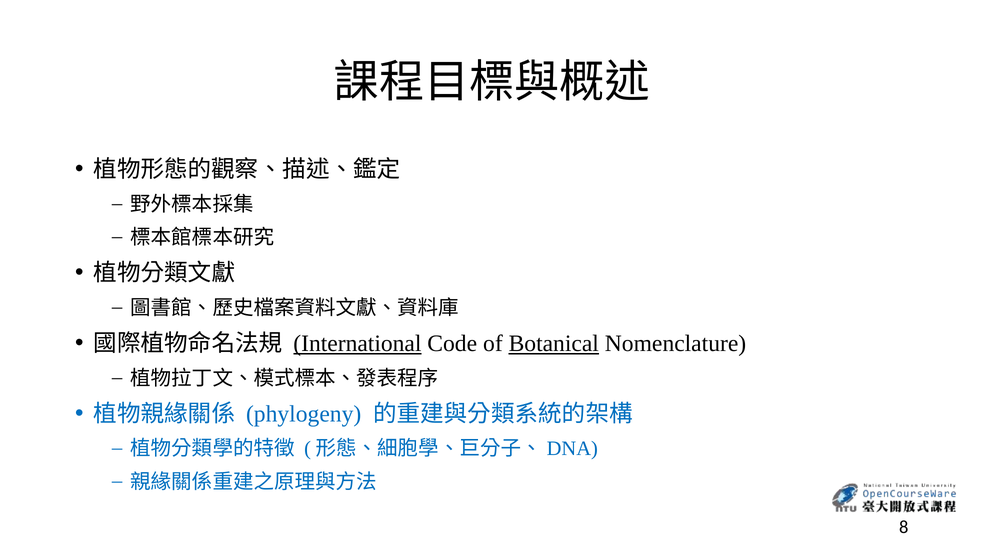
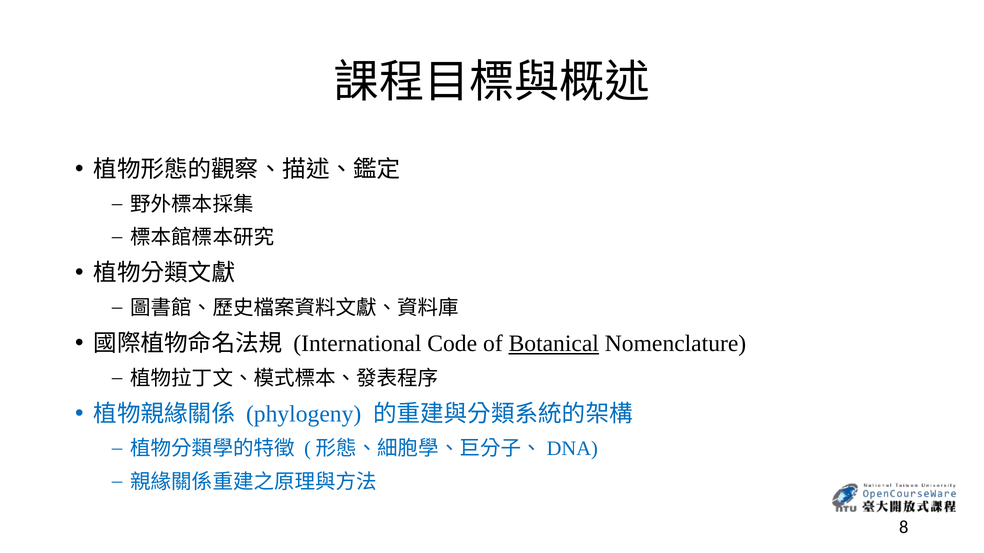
International underline: present -> none
